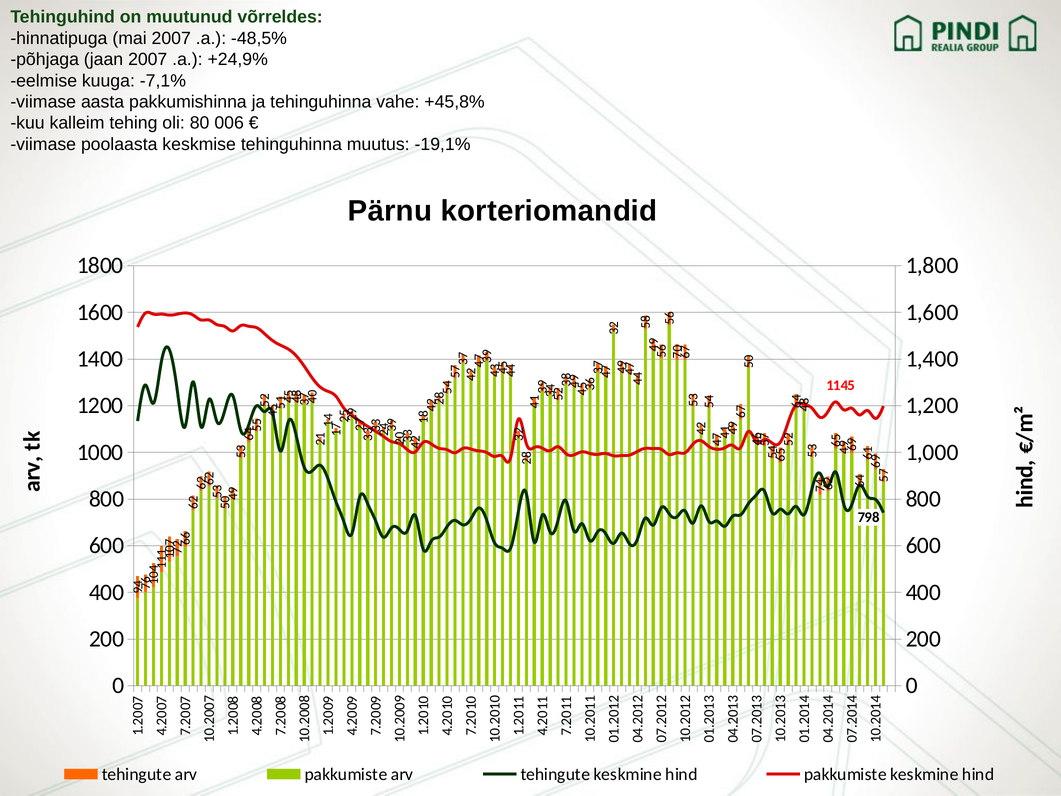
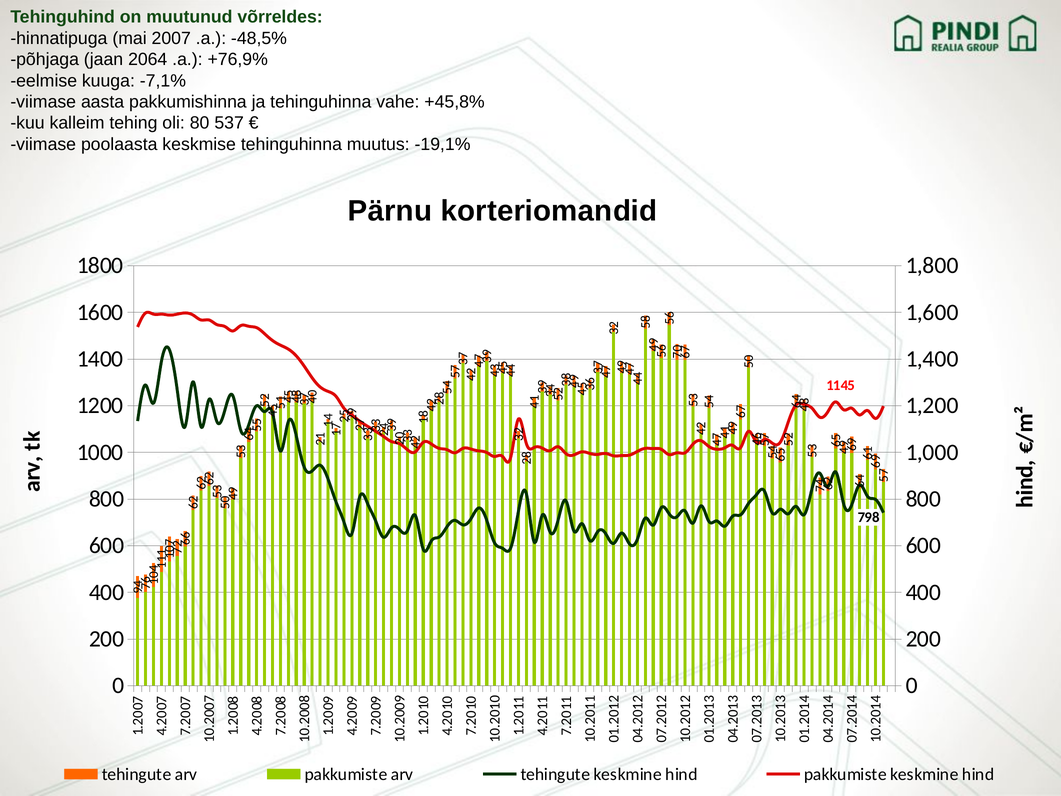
jaan 2007: 2007 -> 2064
+24,9%: +24,9% -> +76,9%
006: 006 -> 537
